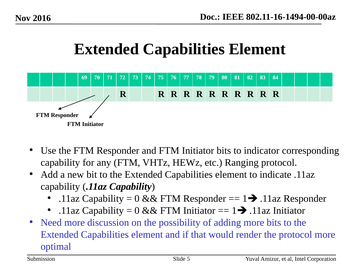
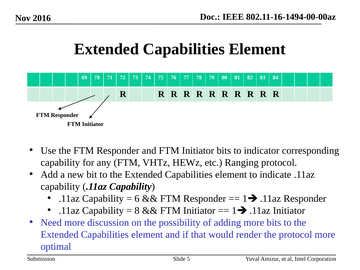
0 at (137, 198): 0 -> 6
0 at (137, 210): 0 -> 8
